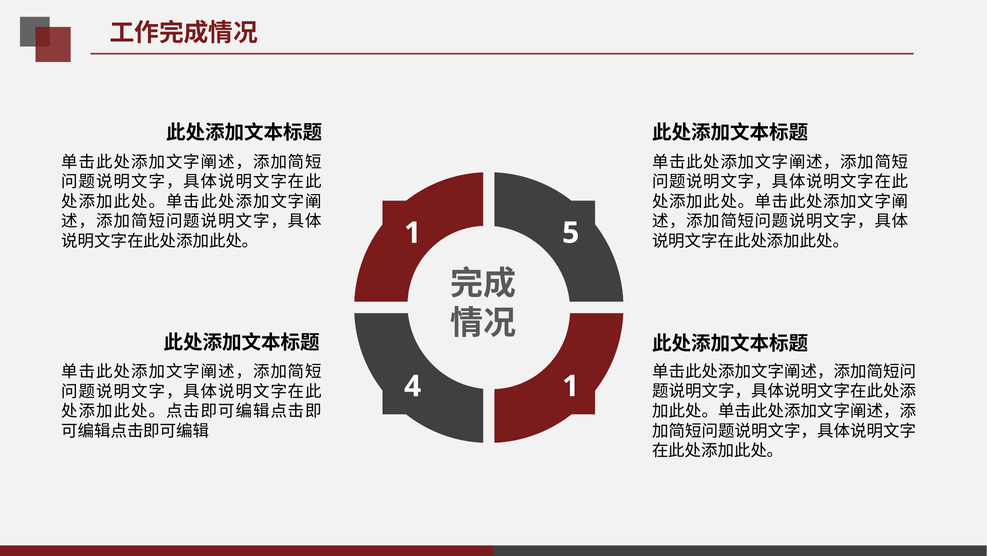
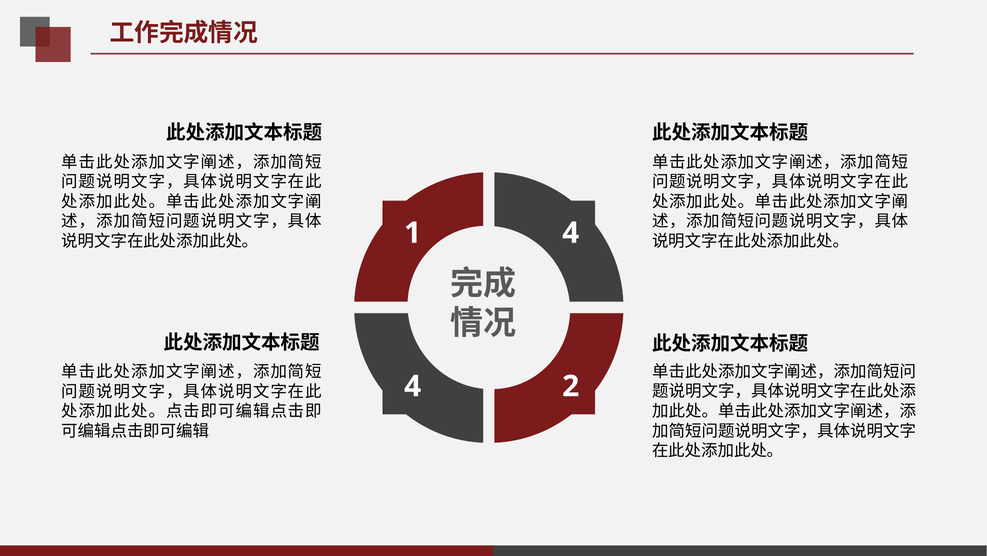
1 5: 5 -> 4
4 1: 1 -> 2
